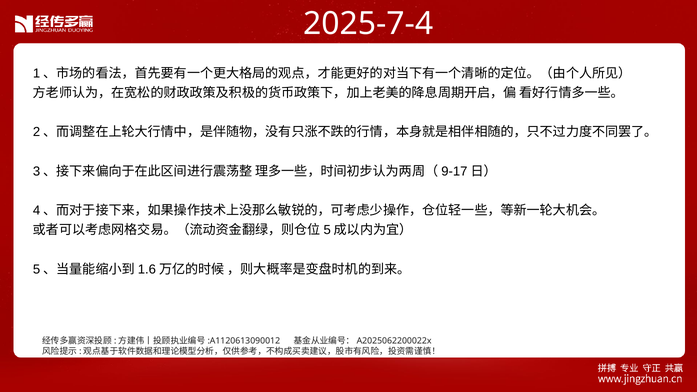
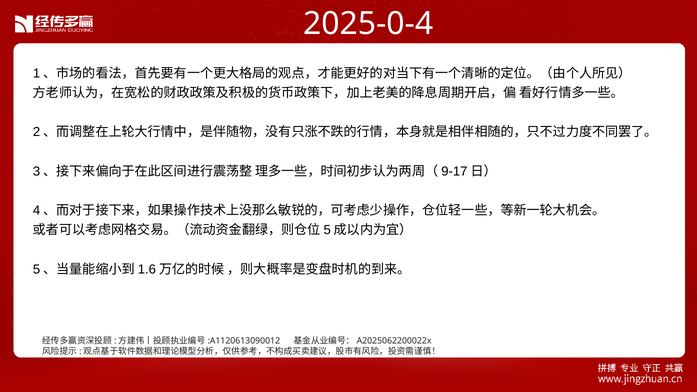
2025-7-4: 2025-7-4 -> 2025-0-4
